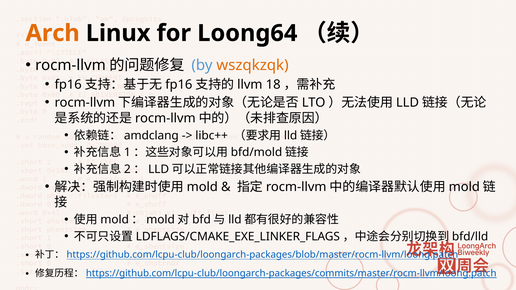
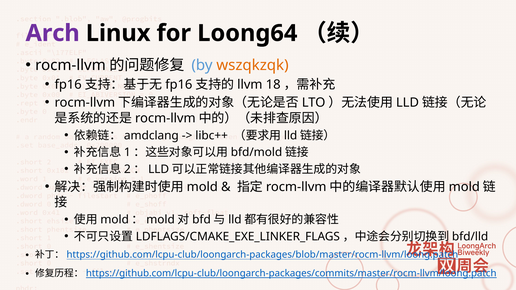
Arch colour: orange -> purple
